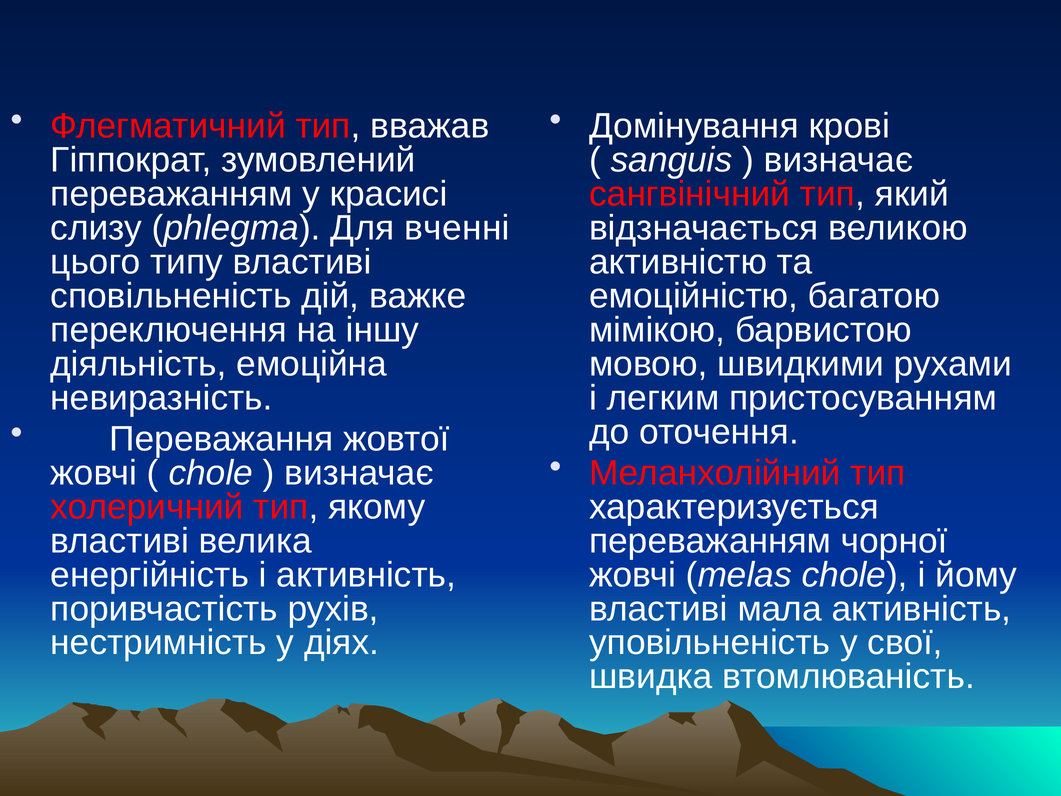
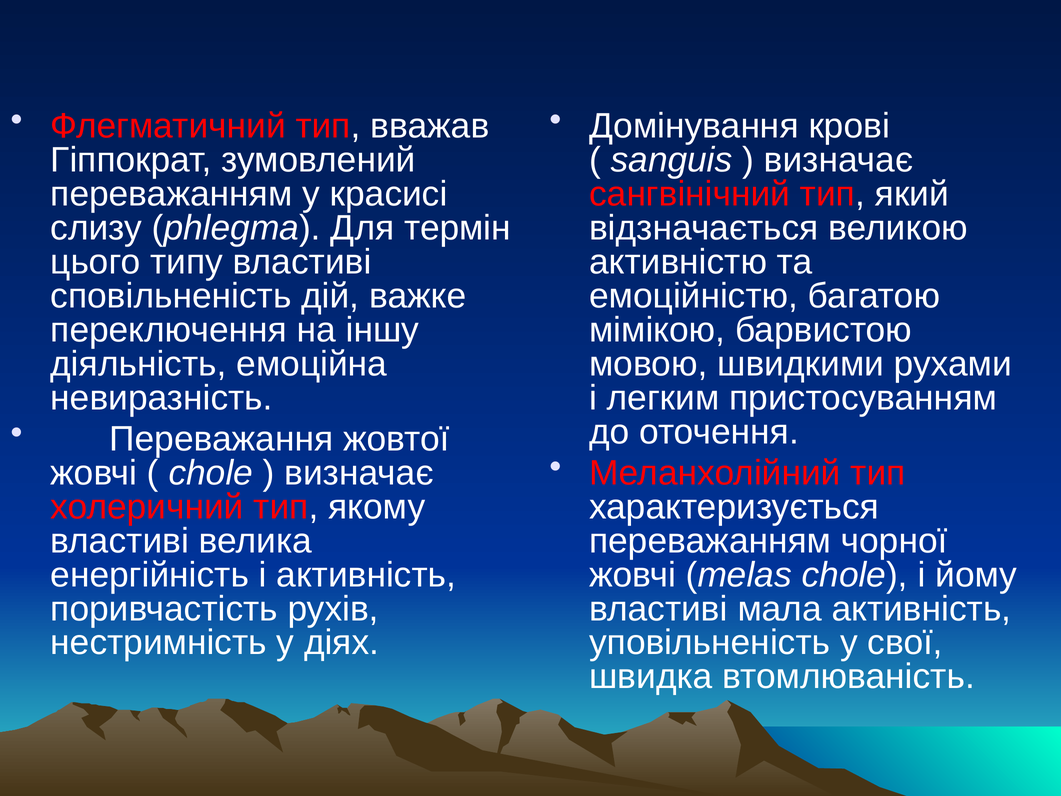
вченні: вченні -> термін
